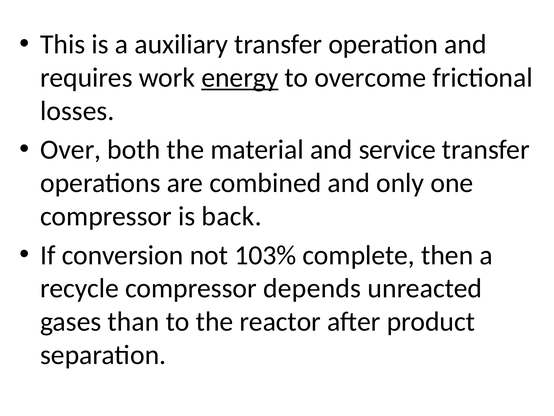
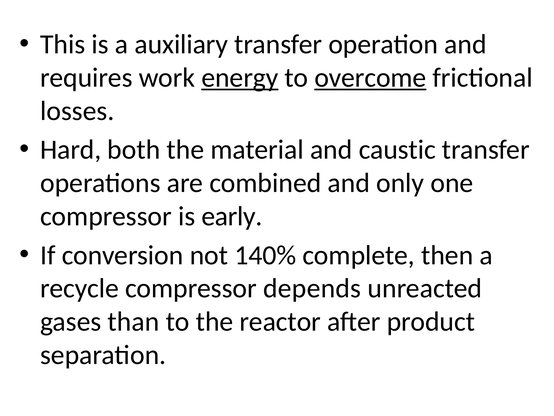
overcome underline: none -> present
Over: Over -> Hard
service: service -> caustic
back: back -> early
103%: 103% -> 140%
